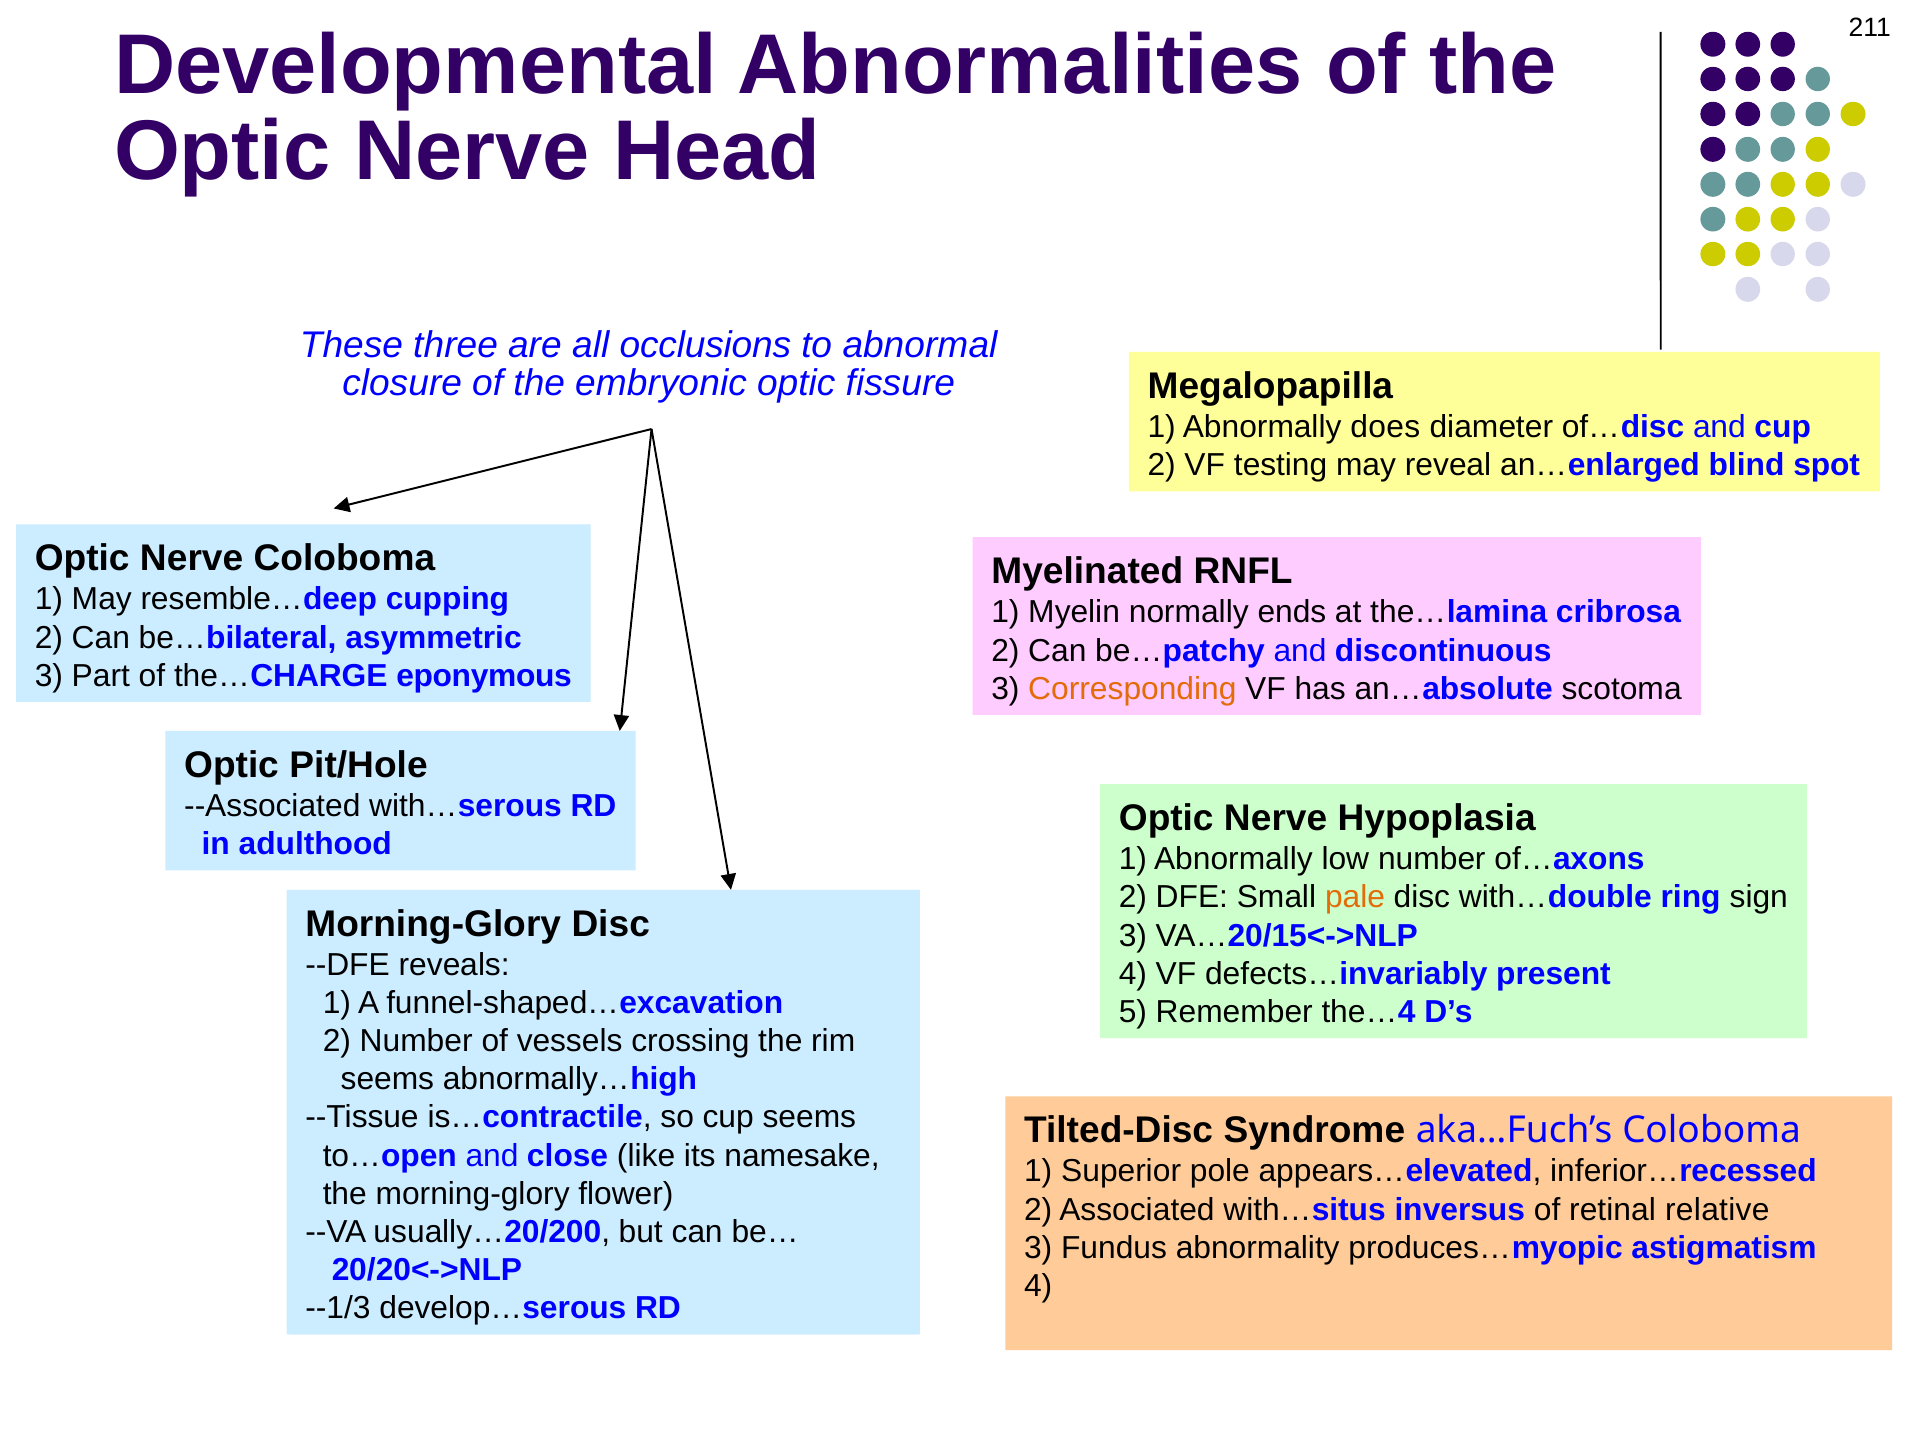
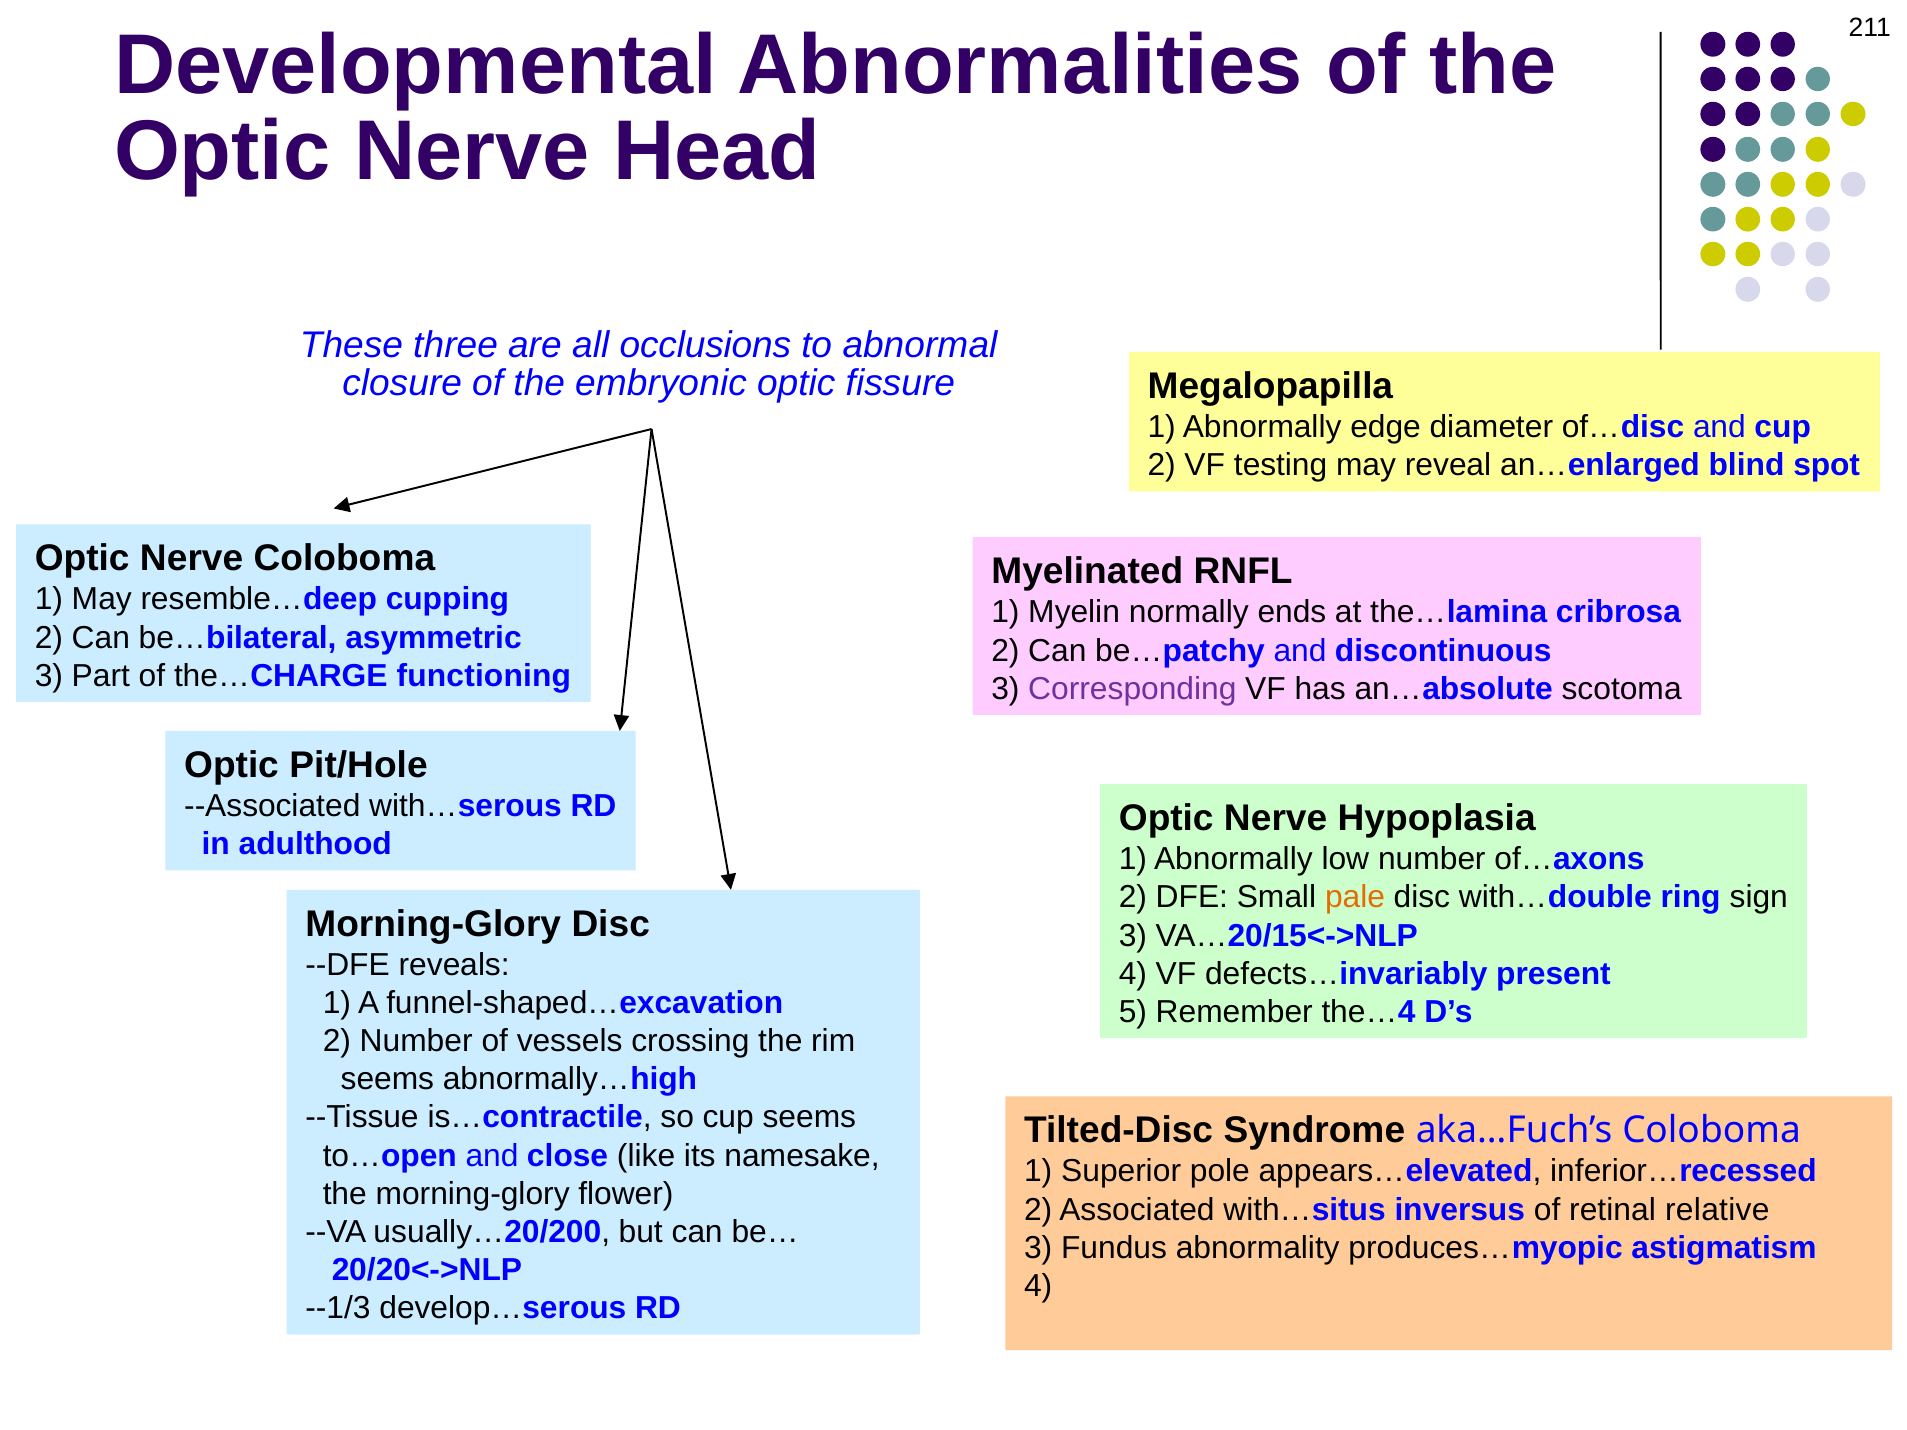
does: does -> edge
eponymous: eponymous -> functioning
Corresponding colour: orange -> purple
